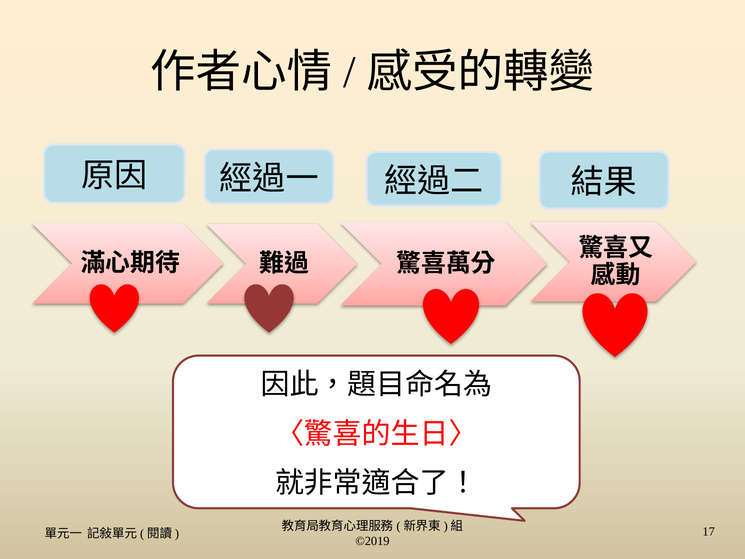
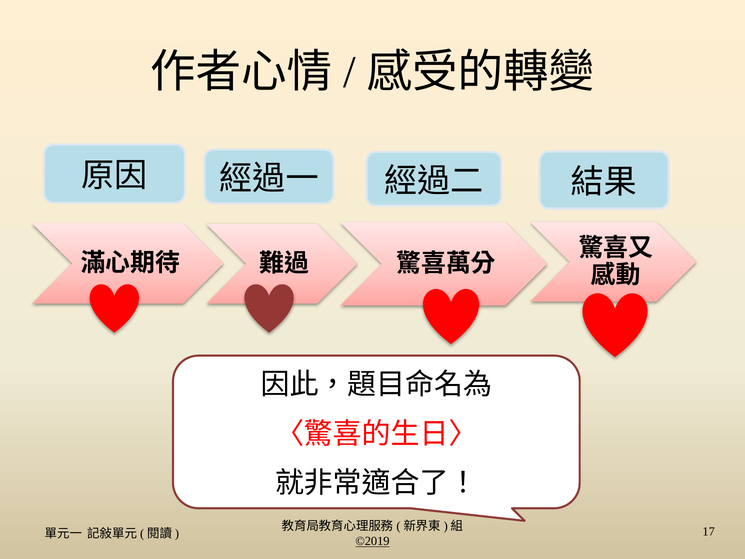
©2019 underline: none -> present
